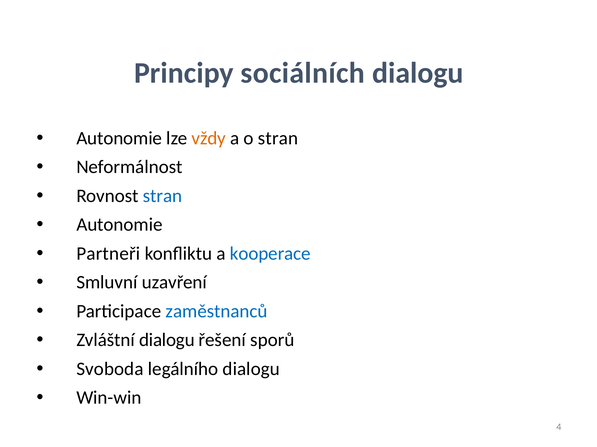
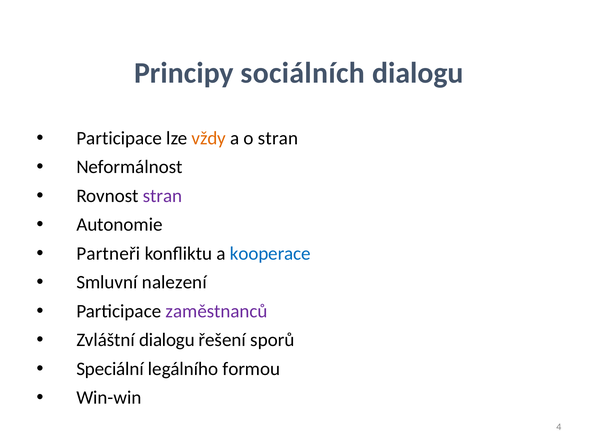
Autonomie at (119, 138): Autonomie -> Participace
stran at (162, 196) colour: blue -> purple
uzavření: uzavření -> nalezení
zaměstnanců colour: blue -> purple
Svoboda: Svoboda -> Speciální
legálního dialogu: dialogu -> formou
